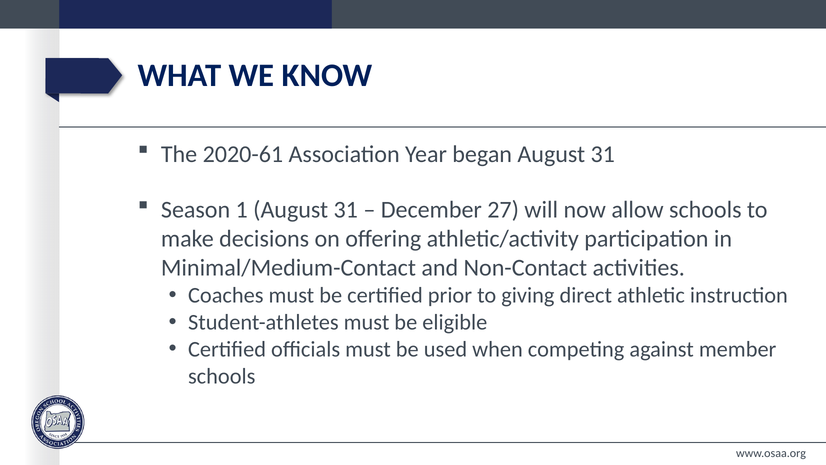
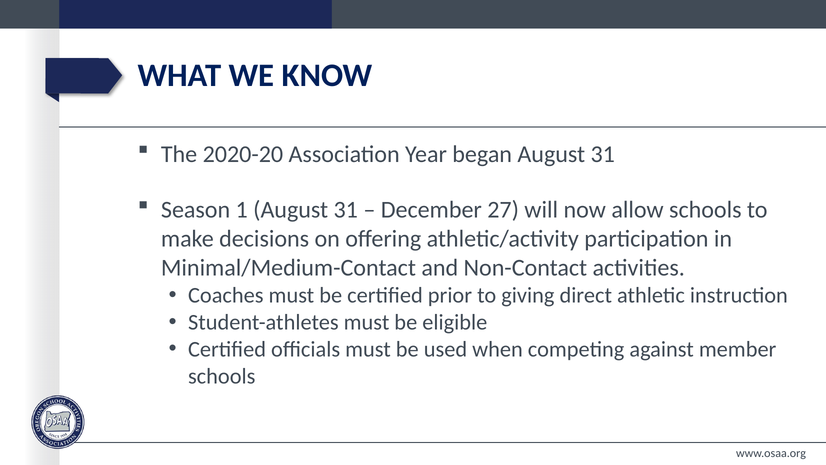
2020-61: 2020-61 -> 2020-20
